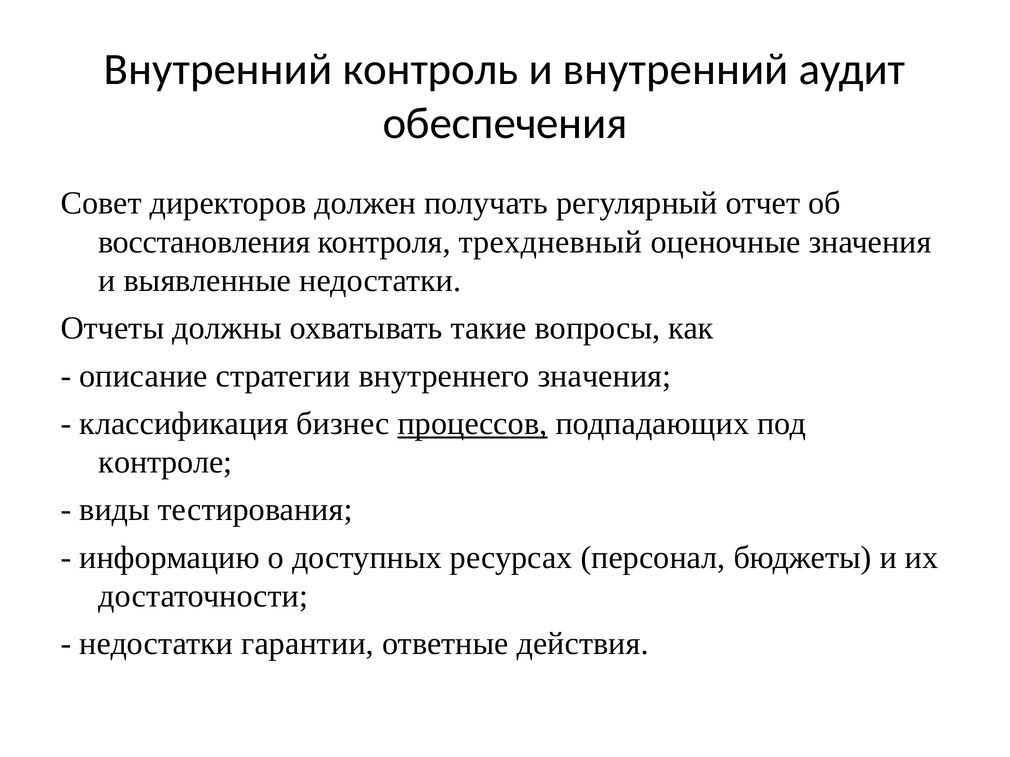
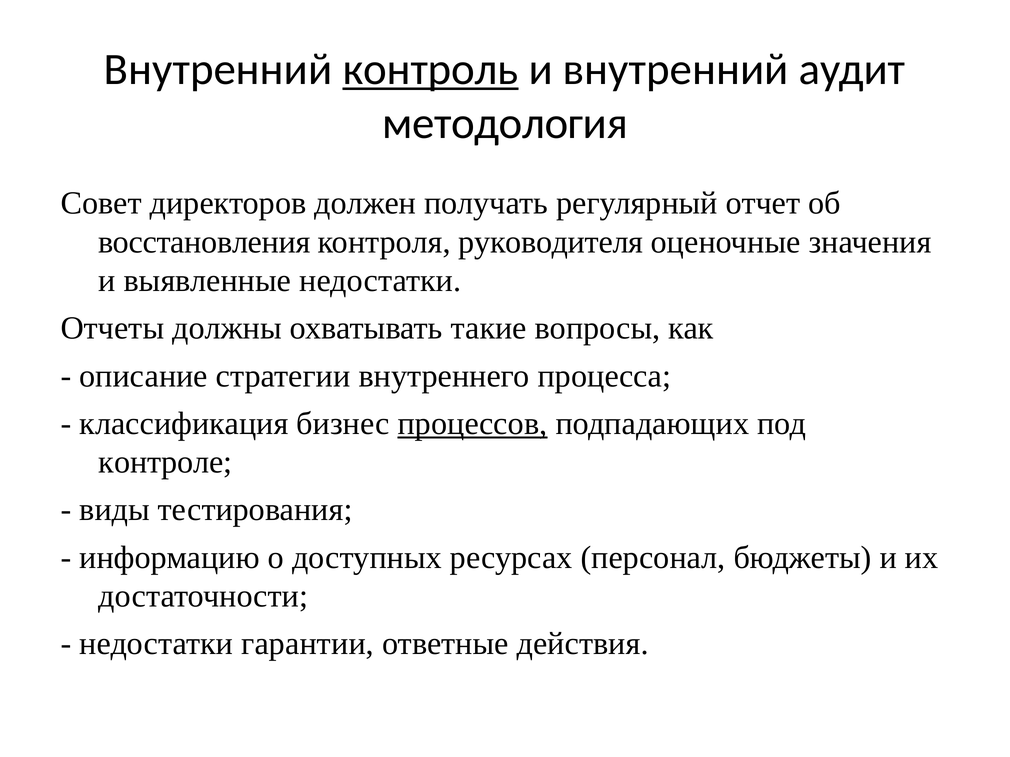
контроль underline: none -> present
обеспечения: обеспечения -> методология
трехдневный: трехдневный -> руководителя
внутреннего значения: значения -> процесса
